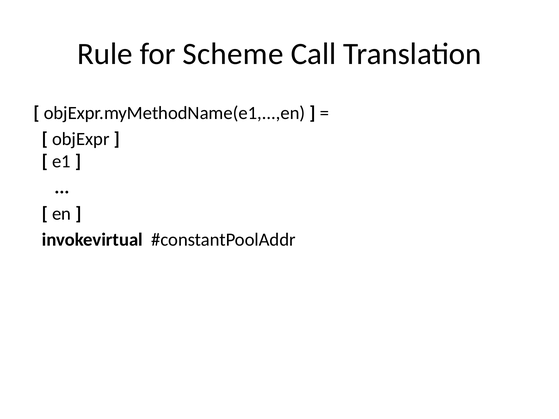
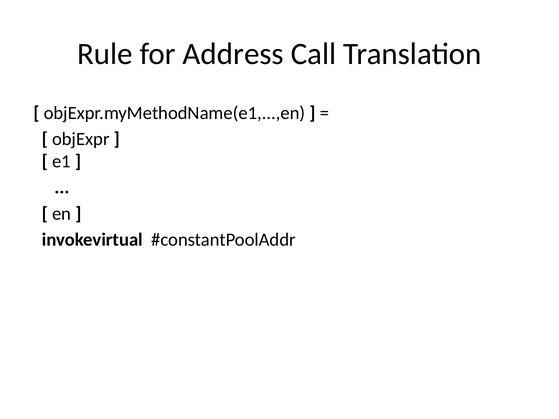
Scheme: Scheme -> Address
